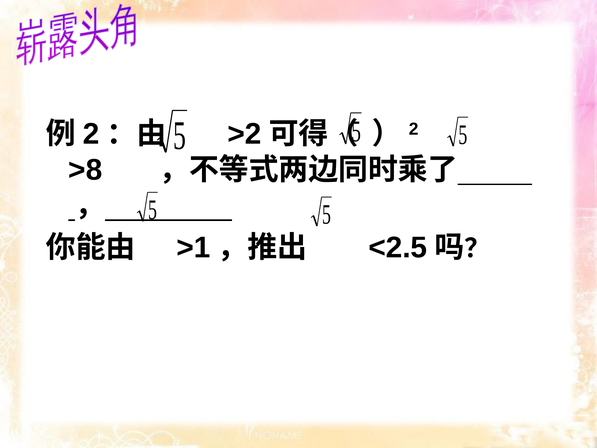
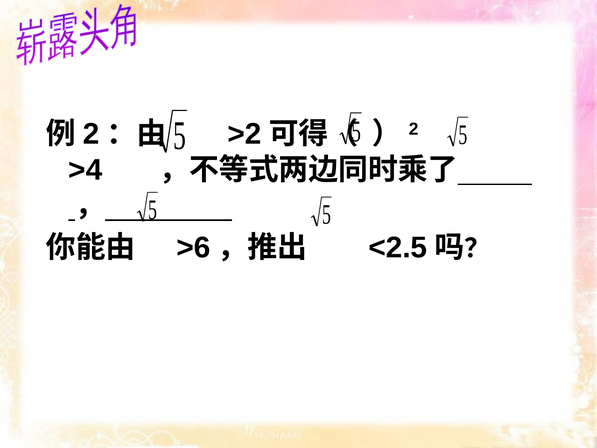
>8: >8 -> >4
>1: >1 -> >6
